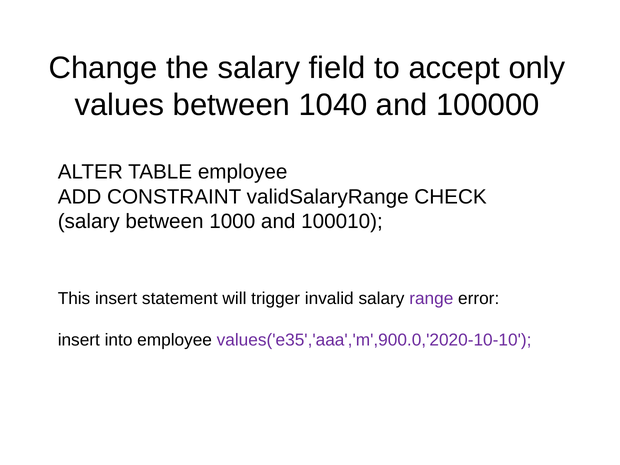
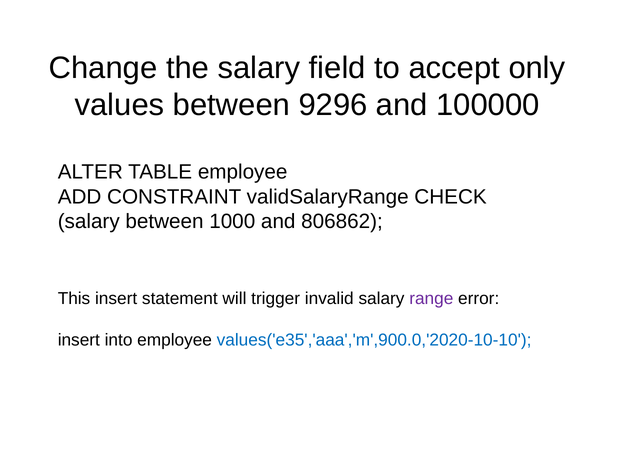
1040: 1040 -> 9296
100010: 100010 -> 806862
values('e35','aaa','m',900.0,'2020-10-10 colour: purple -> blue
